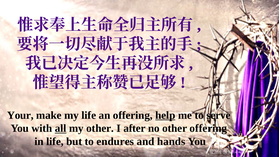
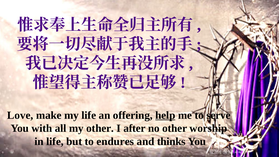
Your: Your -> Love
all underline: present -> none
other offering: offering -> worship
hands: hands -> thinks
